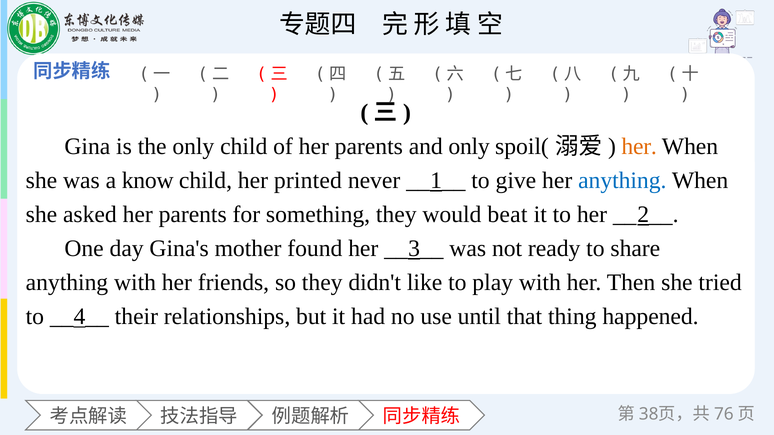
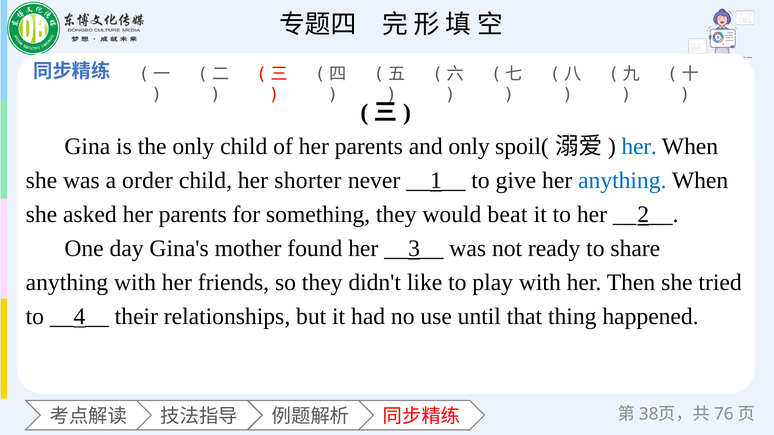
her at (639, 147) colour: orange -> blue
know: know -> order
printed: printed -> shorter
